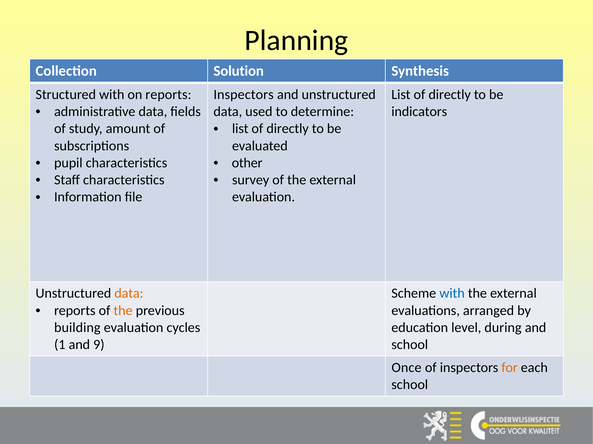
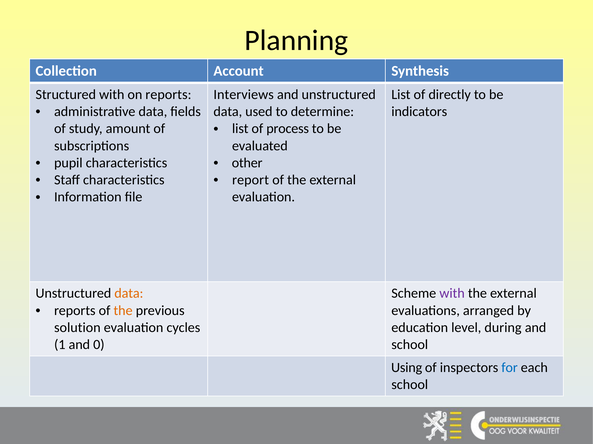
Solution: Solution -> Account
Inspectors at (244, 95): Inspectors -> Interviews
directly at (288, 129): directly -> process
survey: survey -> report
with at (452, 294) colour: blue -> purple
building: building -> solution
9: 9 -> 0
Once: Once -> Using
for colour: orange -> blue
